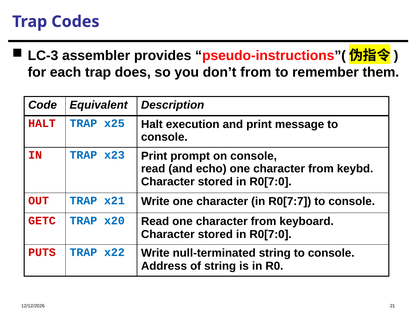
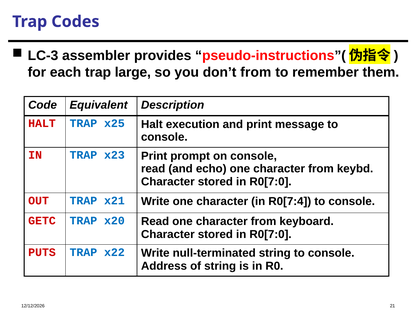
does: does -> large
R0[7:7: R0[7:7 -> R0[7:4
